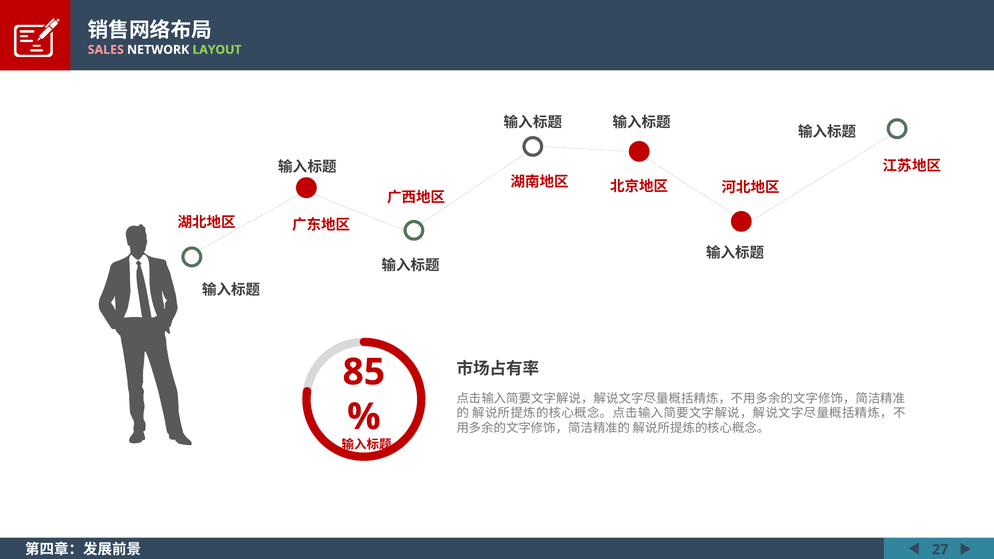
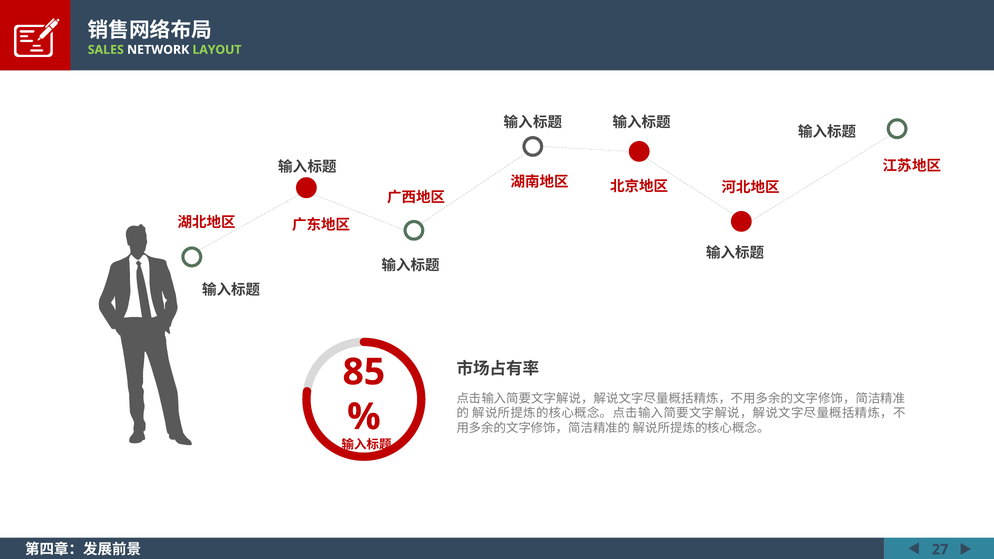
SALES colour: pink -> light green
